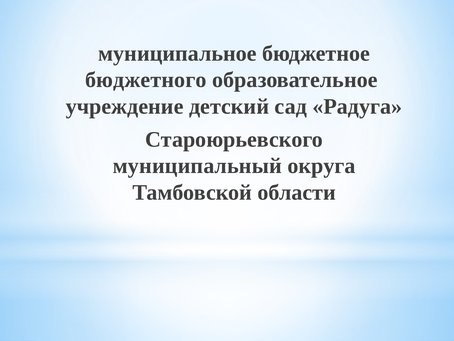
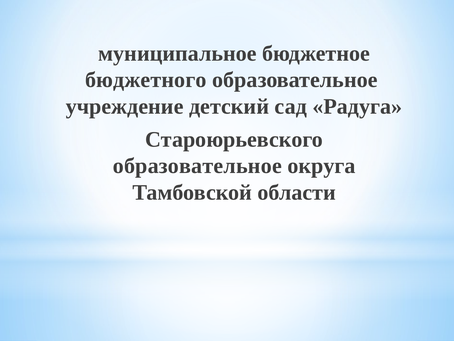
муниципальный at (197, 166): муниципальный -> образовательное
